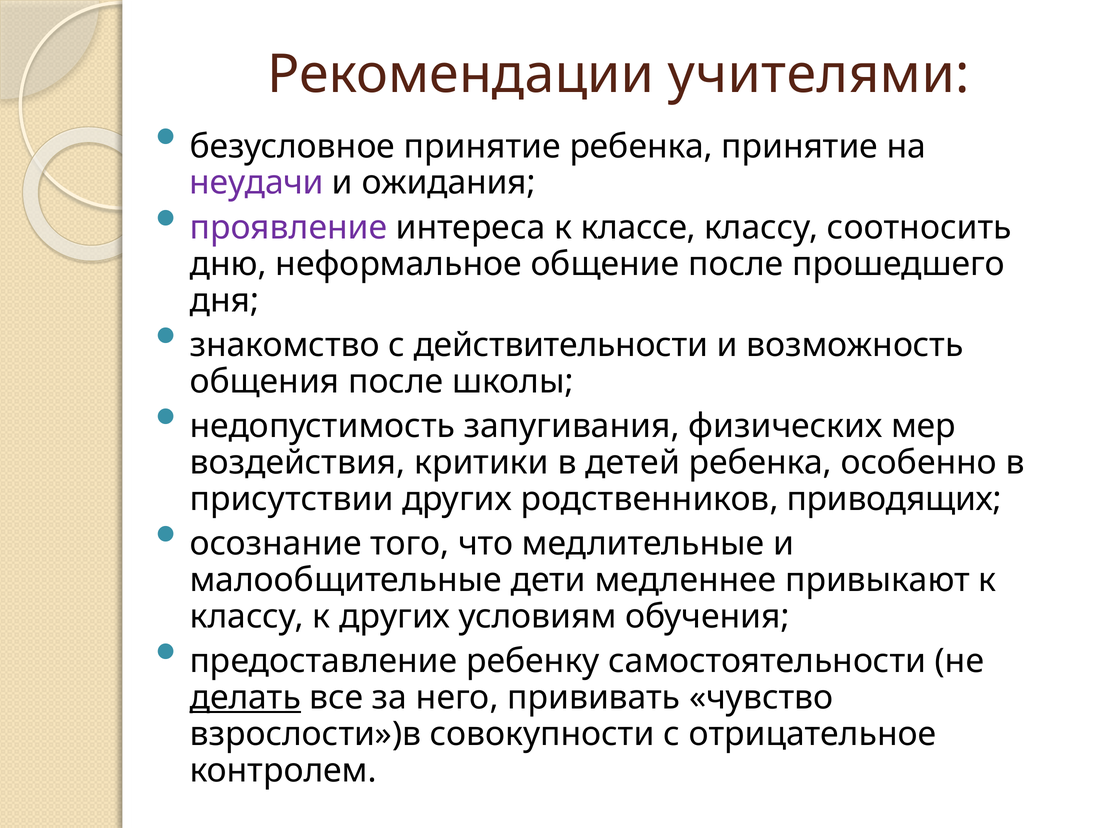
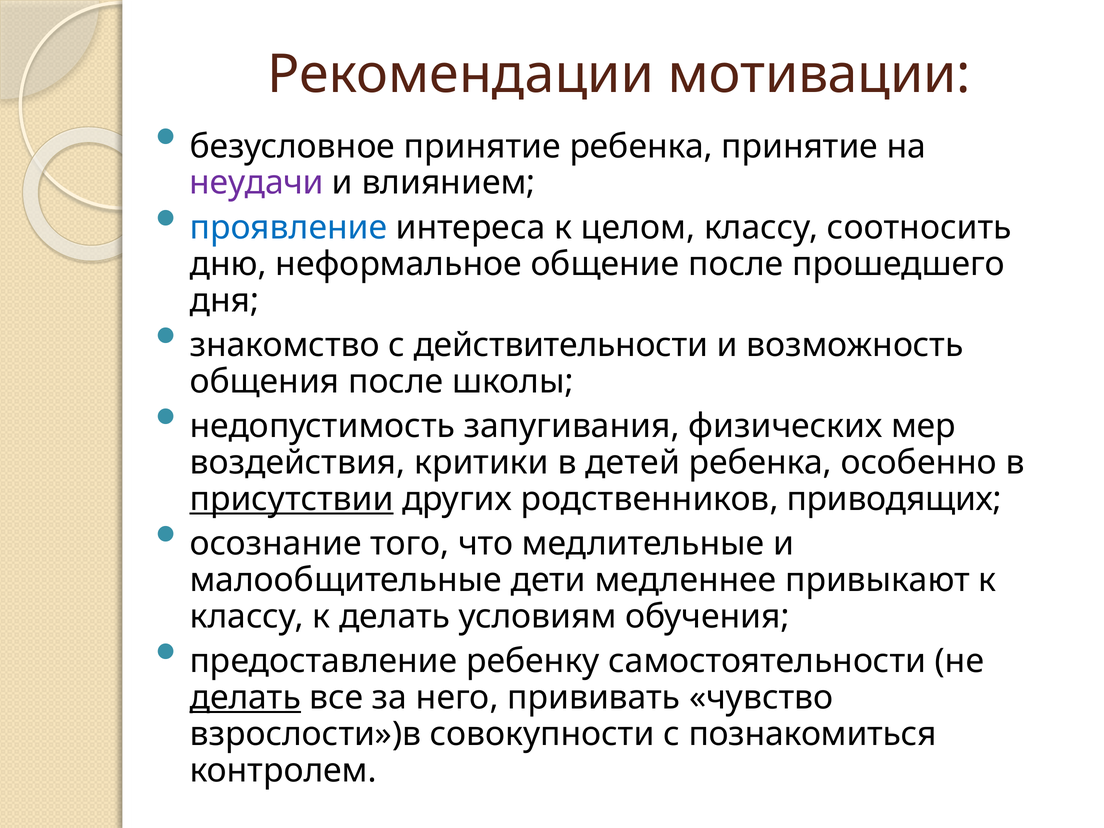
учителями: учителями -> мотивации
ожидания: ожидания -> влиянием
проявление colour: purple -> blue
классе: классе -> целом
присутствии underline: none -> present
к других: других -> делать
отрицательное: отрицательное -> познакомиться
